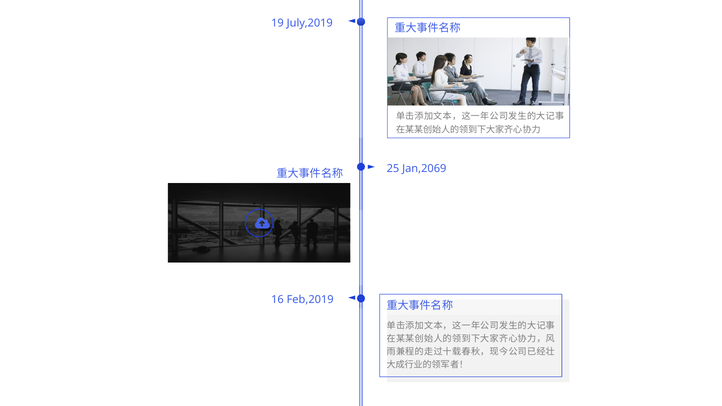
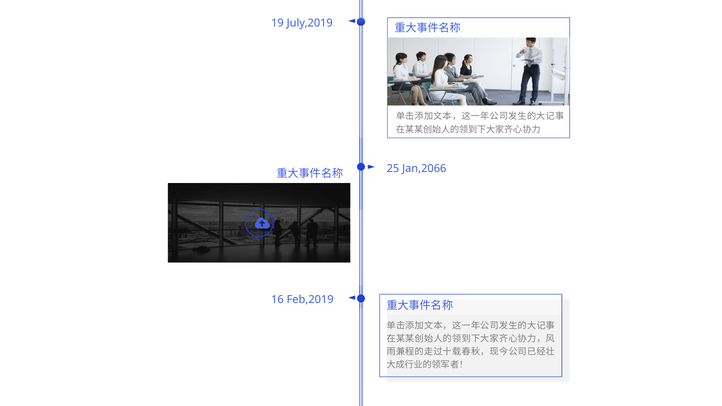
Jan,2069: Jan,2069 -> Jan,2066
